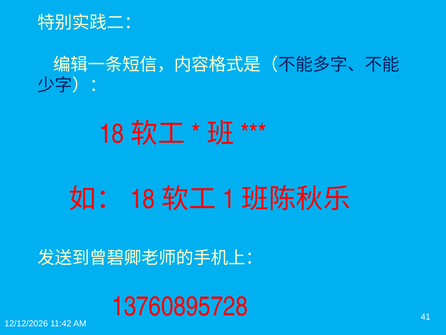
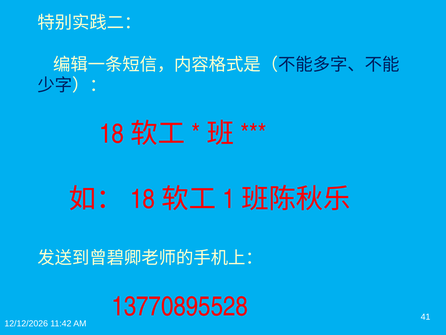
13760895728: 13760895728 -> 13770895528
